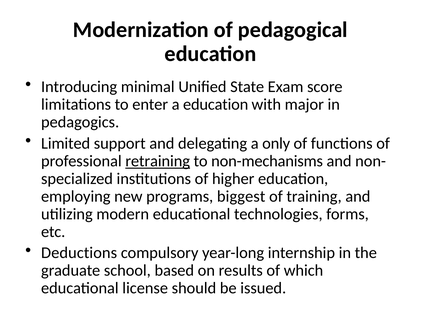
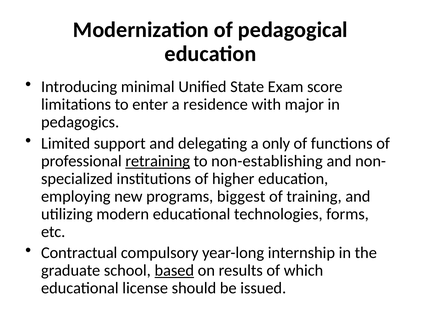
a education: education -> residence
non-mechanisms: non-mechanisms -> non-establishing
Deductions: Deductions -> Contractual
based underline: none -> present
